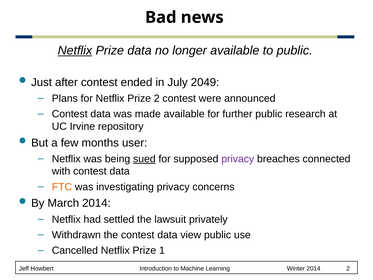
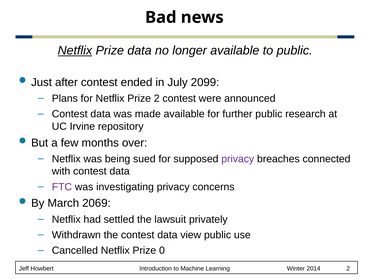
2049: 2049 -> 2099
user: user -> over
sued underline: present -> none
FTC colour: orange -> purple
March 2014: 2014 -> 2069
1: 1 -> 0
